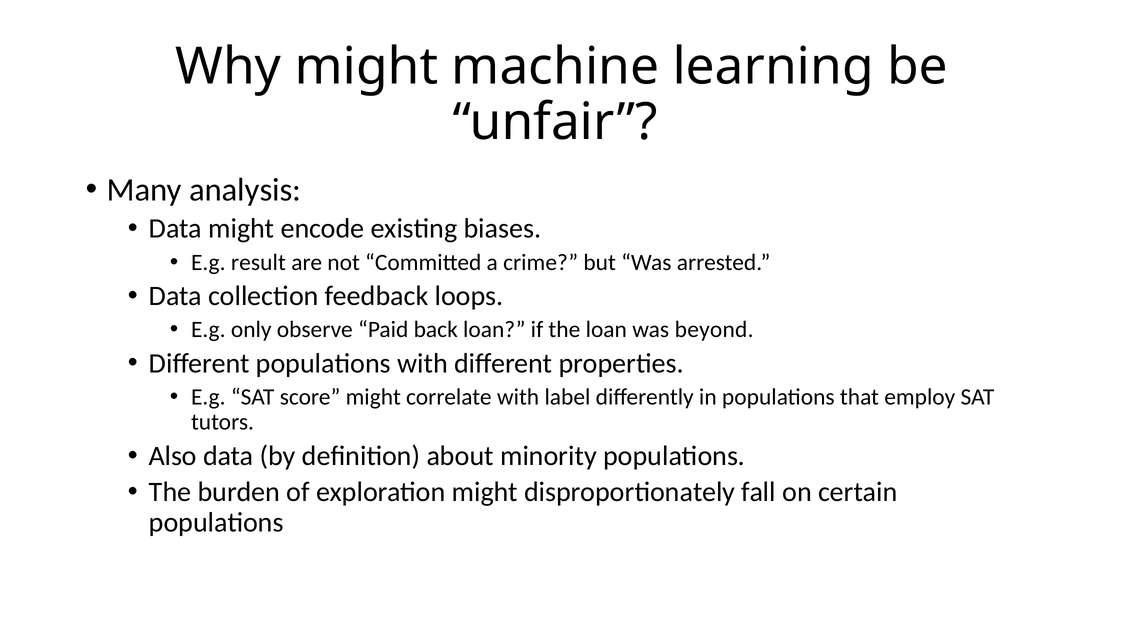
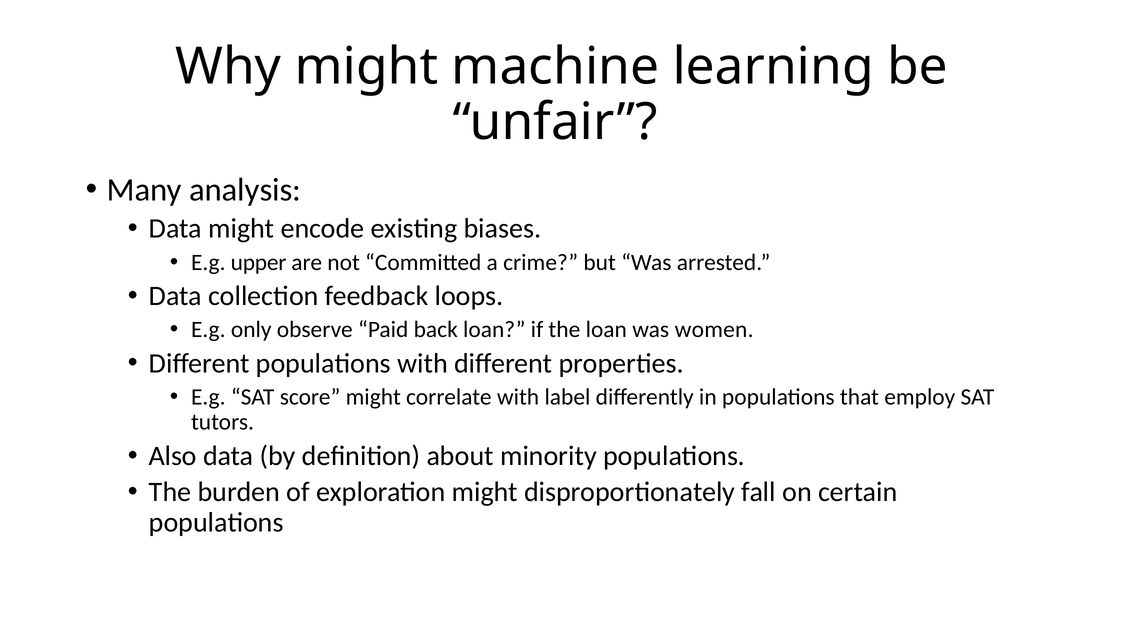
result: result -> upper
beyond: beyond -> women
